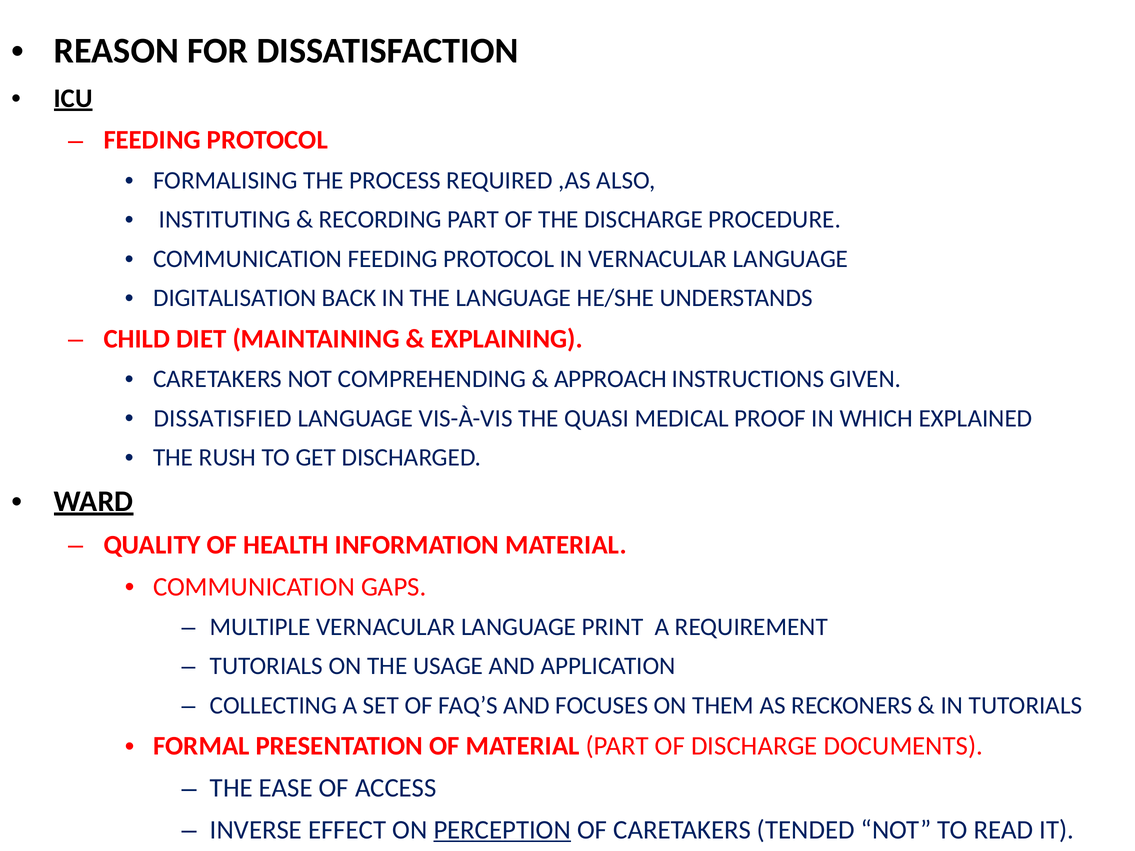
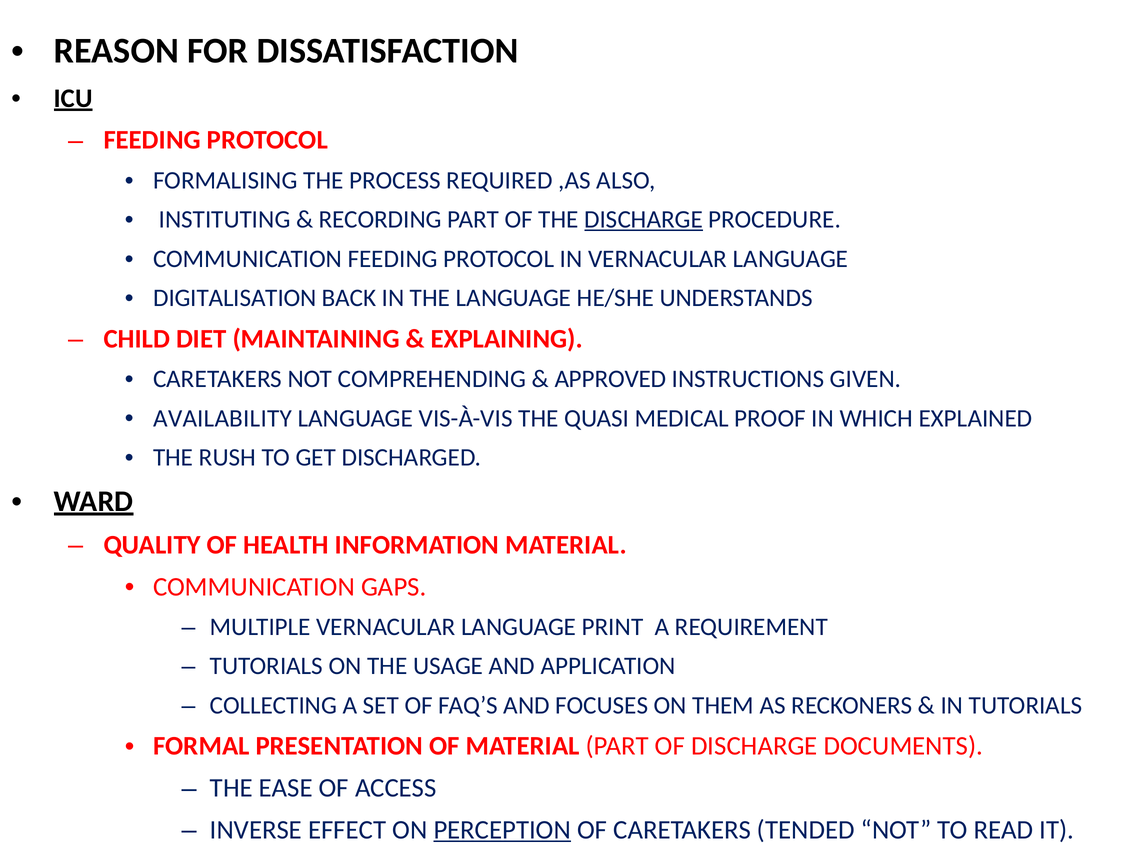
DISCHARGE at (644, 220) underline: none -> present
APPROACH: APPROACH -> APPROVED
DISSATISFIED: DISSATISFIED -> AVAILABILITY
